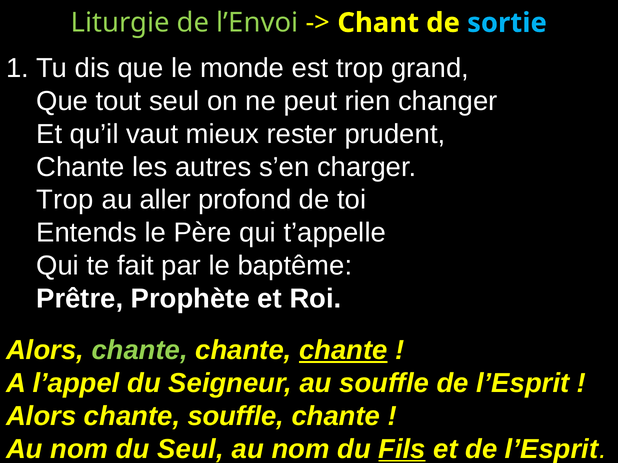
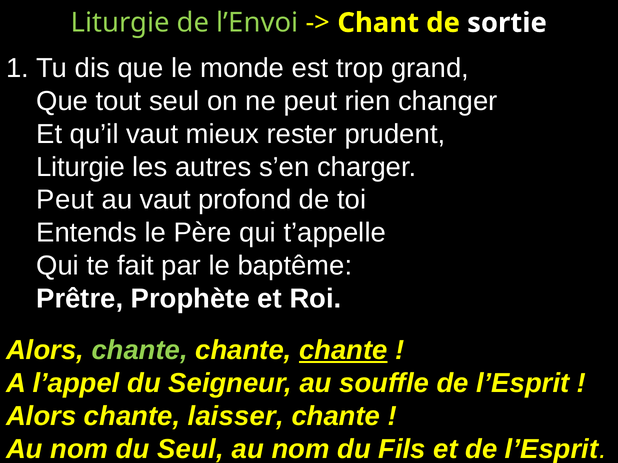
sortie colour: light blue -> white
Chante at (80, 167): Chante -> Liturgie
Trop at (65, 200): Trop -> Peut
au aller: aller -> vaut
chante souffle: souffle -> laisser
Fils underline: present -> none
